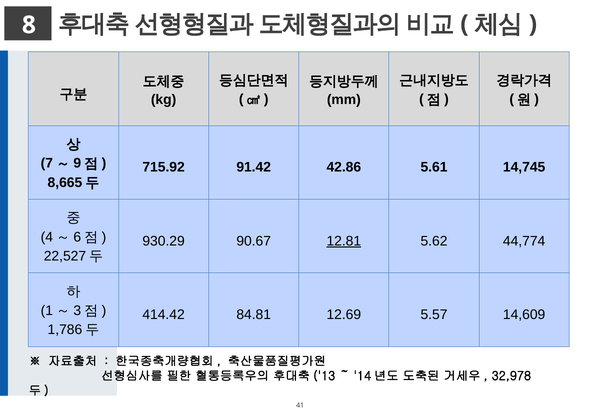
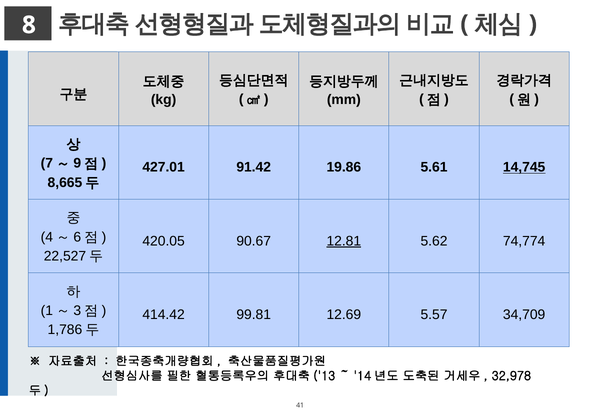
715.92: 715.92 -> 427.01
42.86: 42.86 -> 19.86
14,745 underline: none -> present
930.29: 930.29 -> 420.05
44,774: 44,774 -> 74,774
84.81: 84.81 -> 99.81
14,609: 14,609 -> 34,709
